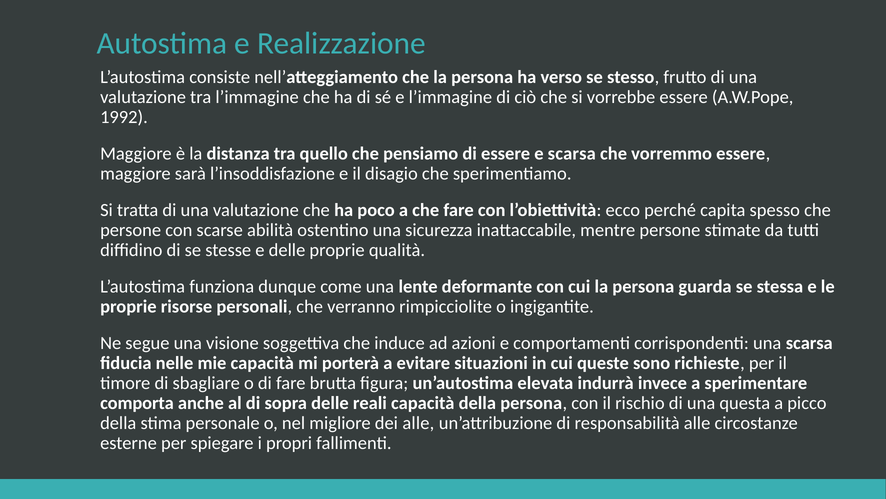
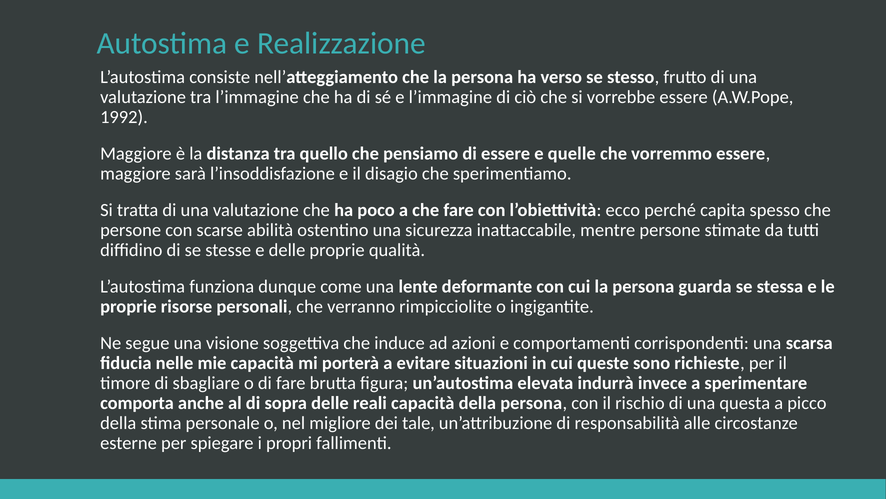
e scarsa: scarsa -> quelle
dei alle: alle -> tale
